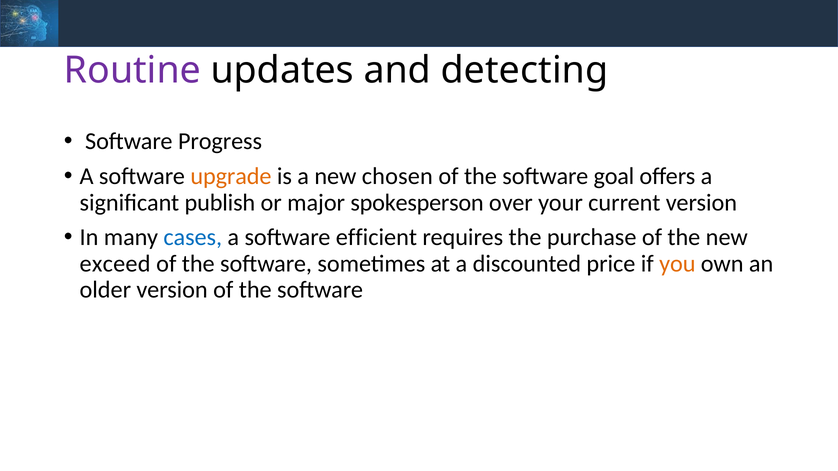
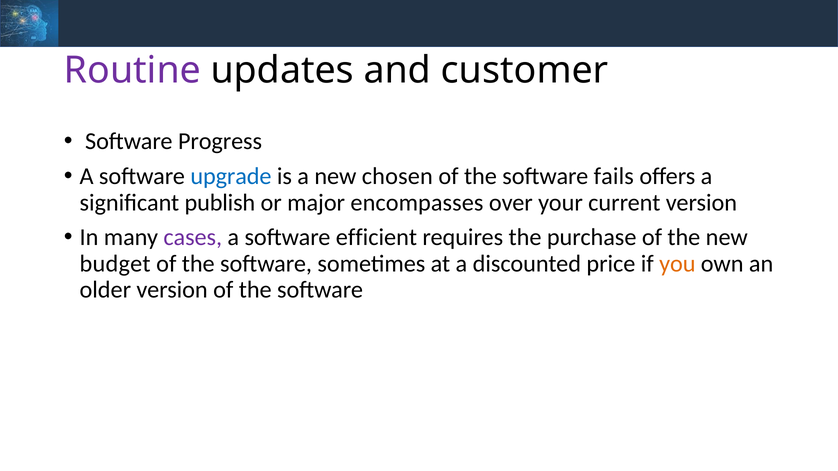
detecting: detecting -> customer
upgrade colour: orange -> blue
goal: goal -> fails
spokesperson: spokesperson -> encompasses
cases colour: blue -> purple
exceed: exceed -> budget
